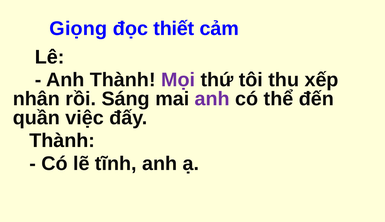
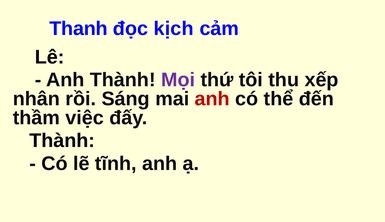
Giọng: Giọng -> Thanh
thiết: thiết -> kịch
anh at (212, 99) colour: purple -> red
quần: quần -> thầm
